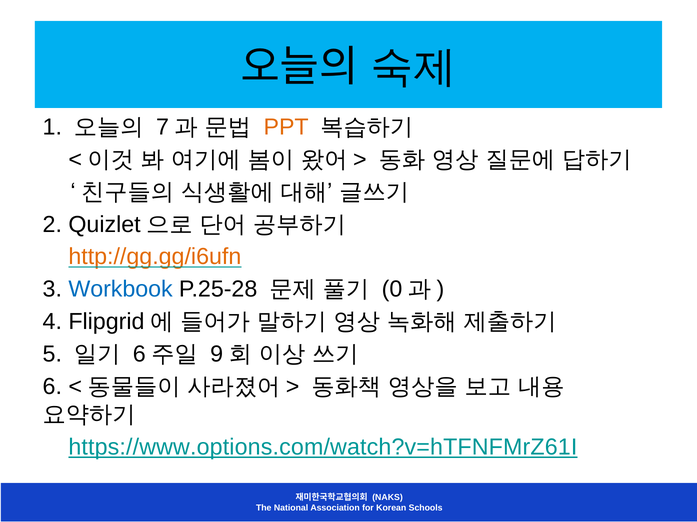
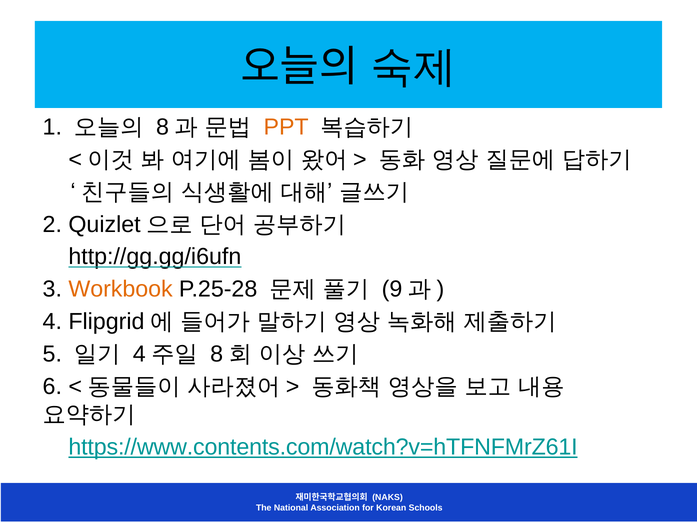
7 at (162, 127): 7 -> 8
http://gg.gg/i6ufn colour: orange -> black
Workbook colour: blue -> orange
0: 0 -> 9
6 at (139, 355): 6 -> 4
9 at (217, 355): 9 -> 8
https://www.options.com/watch?v=hTFNFMrZ61I: https://www.options.com/watch?v=hTFNFMrZ61I -> https://www.contents.com/watch?v=hTFNFMrZ61I
